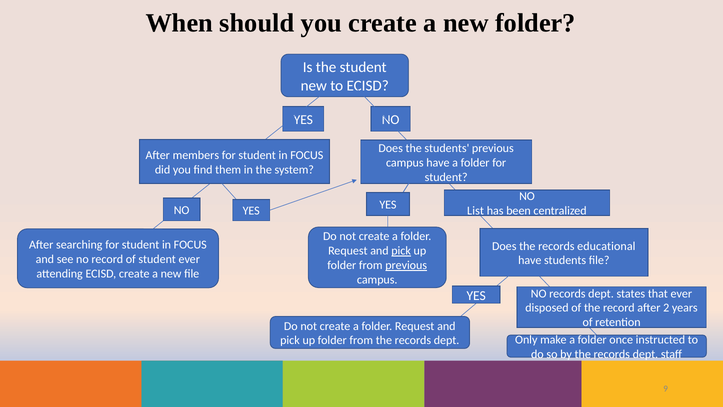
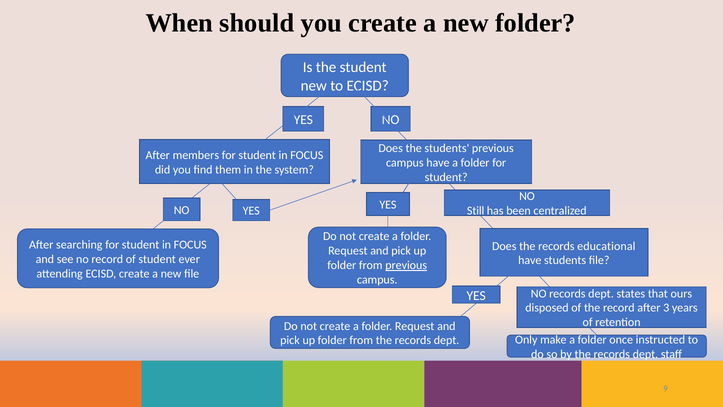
List: List -> Still
pick at (401, 251) underline: present -> none
that ever: ever -> ours
2: 2 -> 3
